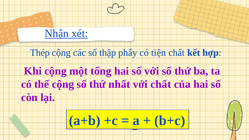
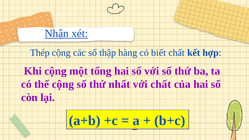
phẩy: phẩy -> hàng
tiện: tiện -> biết
